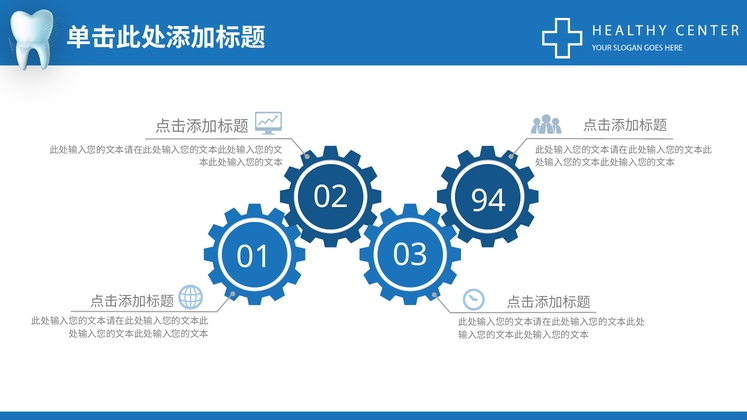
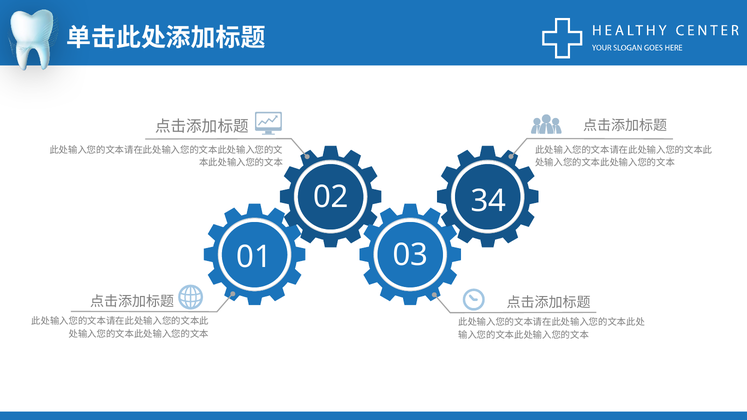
94: 94 -> 34
